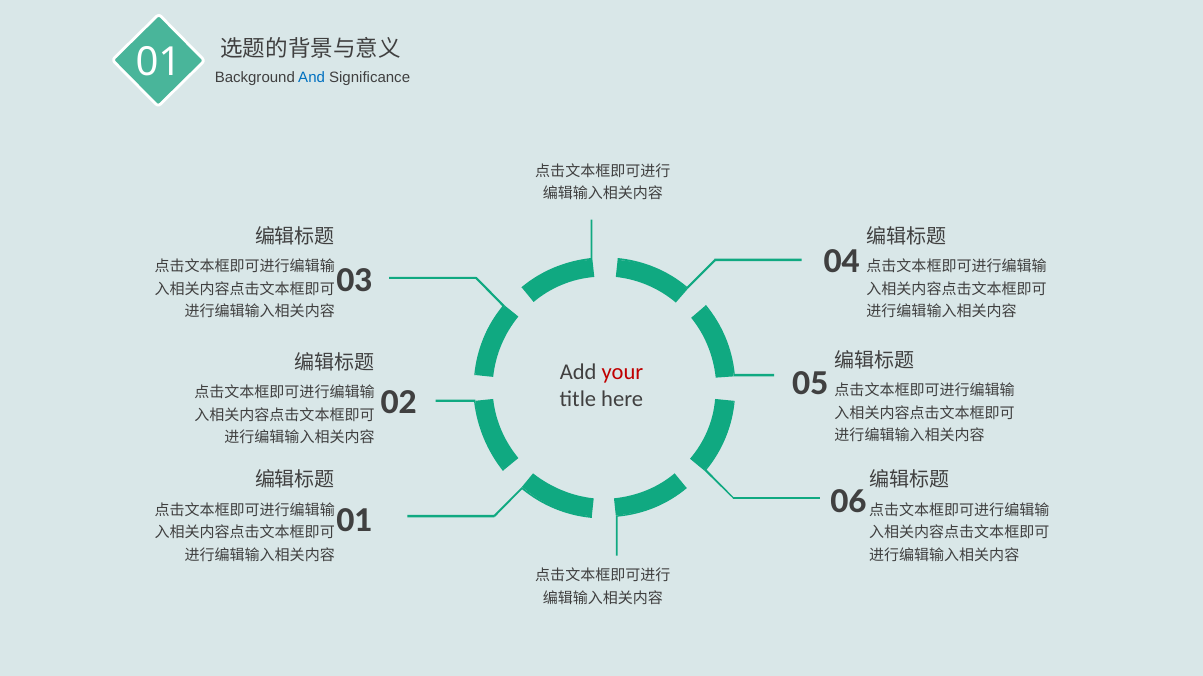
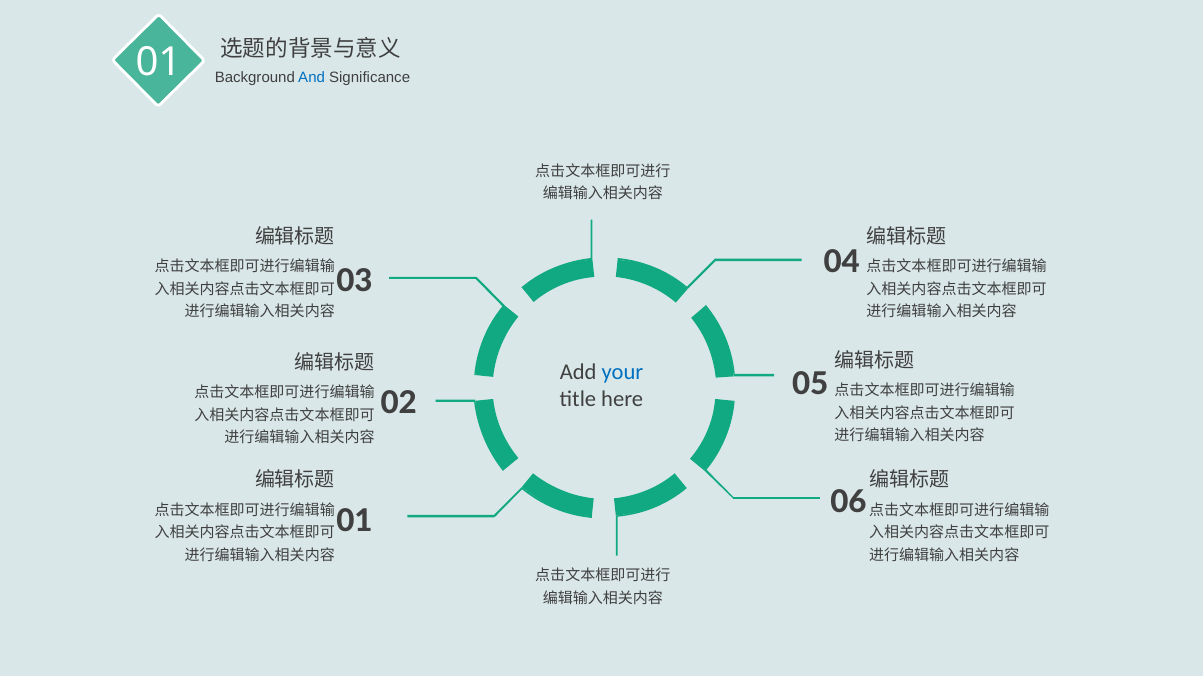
your colour: red -> blue
